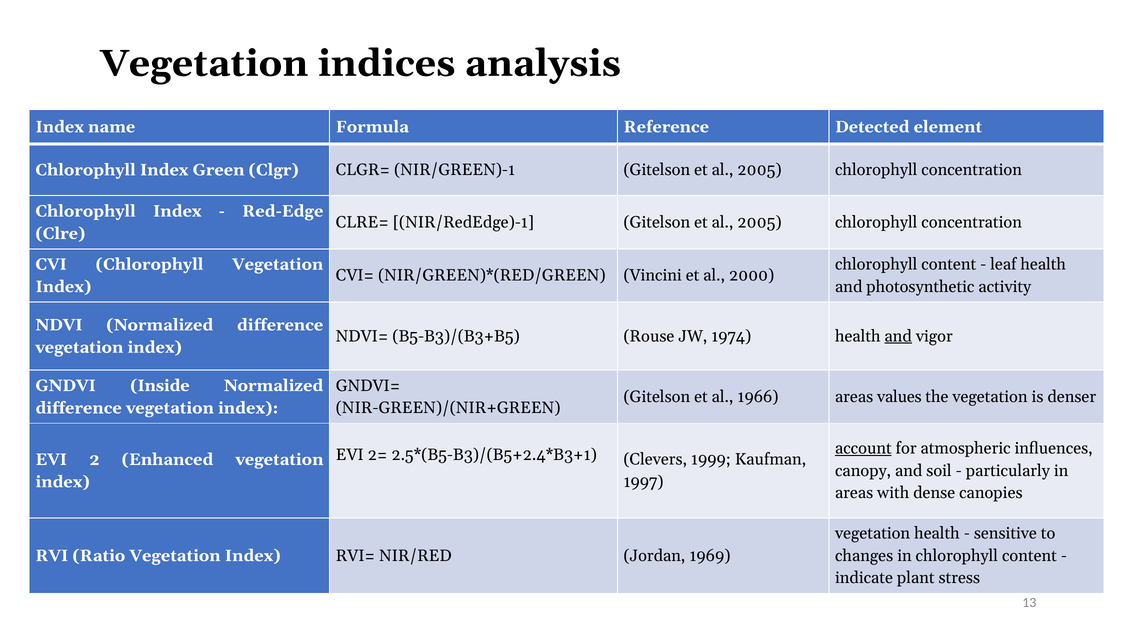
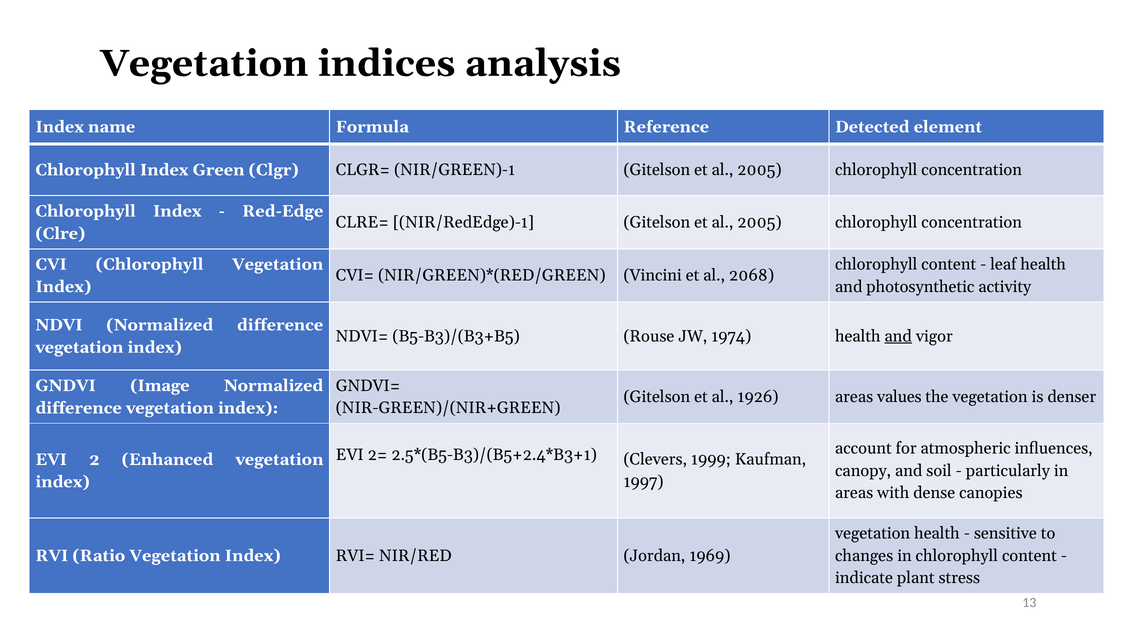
2000: 2000 -> 2068
Inside: Inside -> Image
1966: 1966 -> 1926
account underline: present -> none
